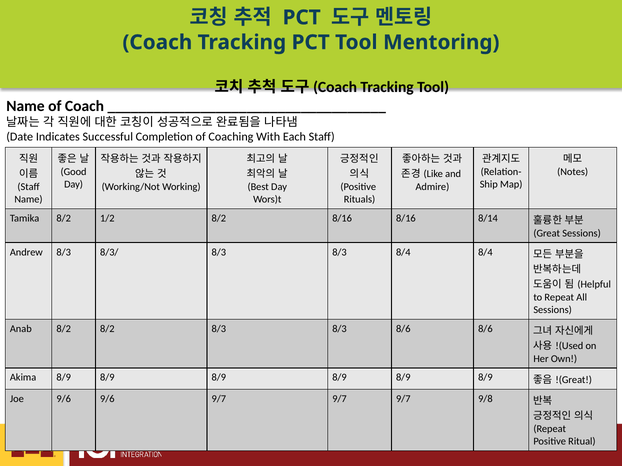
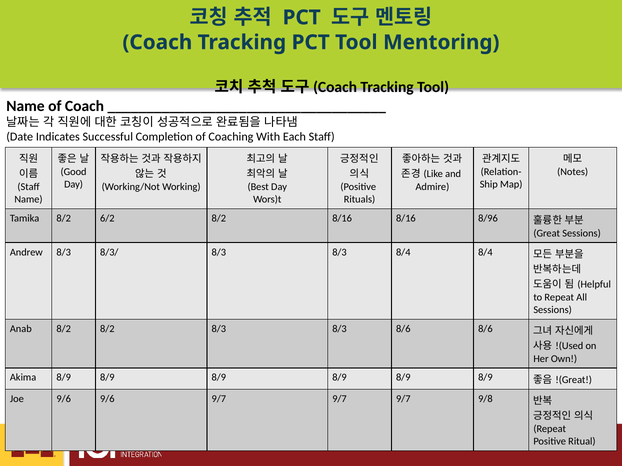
1/2: 1/2 -> 6/2
8/14: 8/14 -> 8/96
